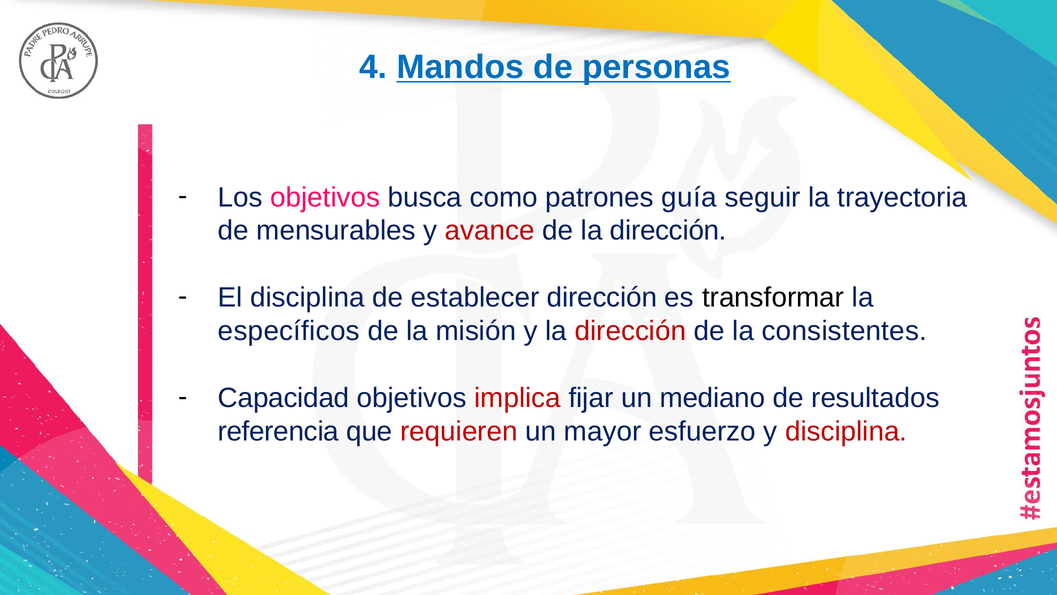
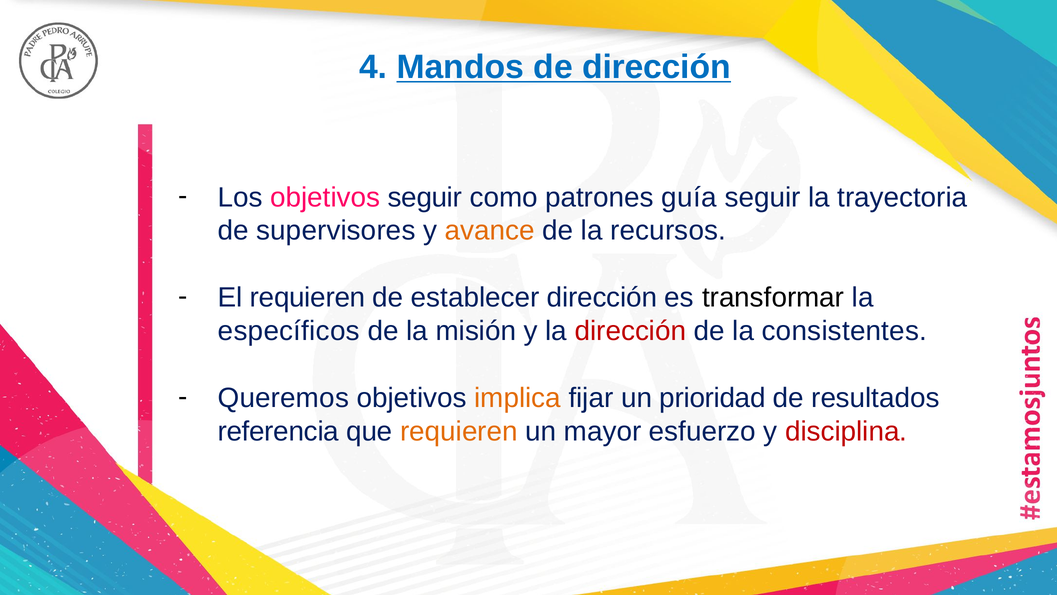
de personas: personas -> dirección
objetivos busca: busca -> seguir
mensurables: mensurables -> supervisores
avance colour: red -> orange
de la dirección: dirección -> recursos
El disciplina: disciplina -> requieren
Capacidad: Capacidad -> Queremos
implica colour: red -> orange
mediano: mediano -> prioridad
requieren at (459, 431) colour: red -> orange
